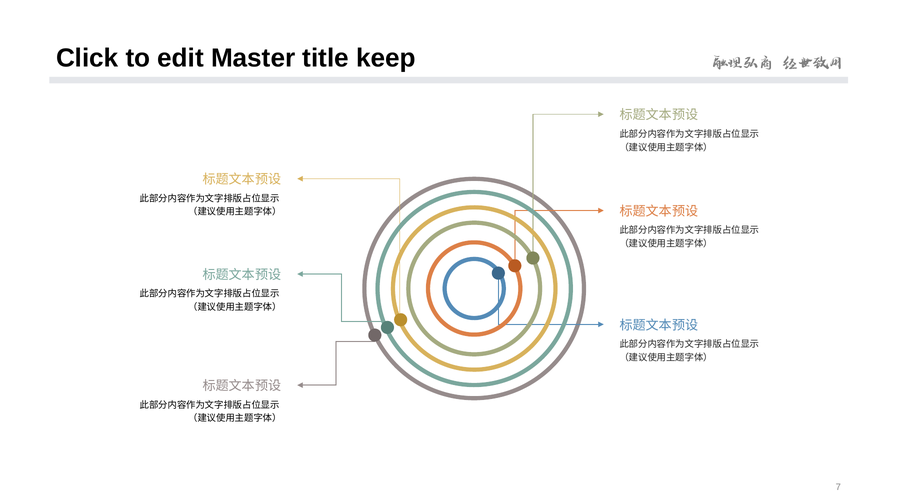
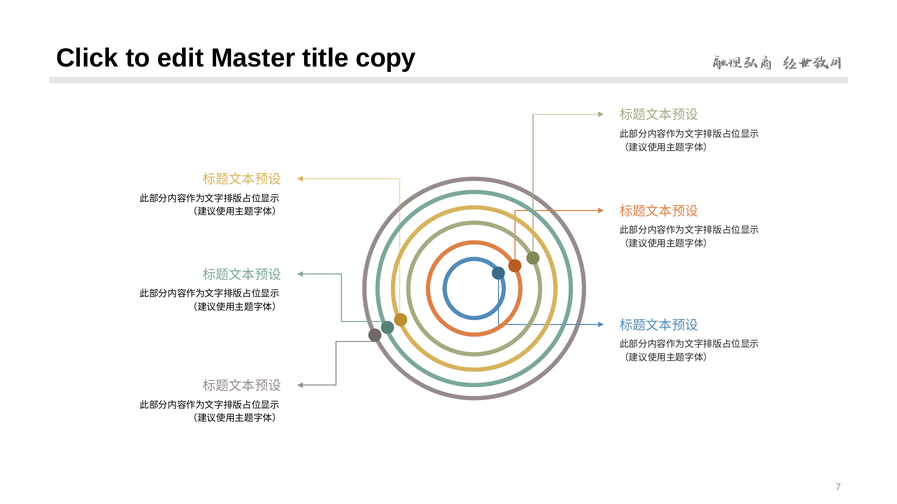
keep: keep -> copy
